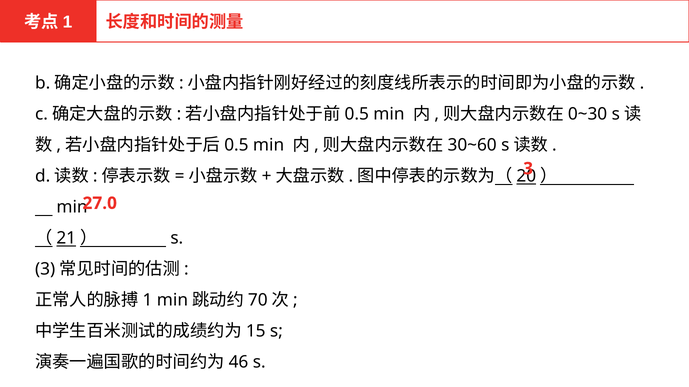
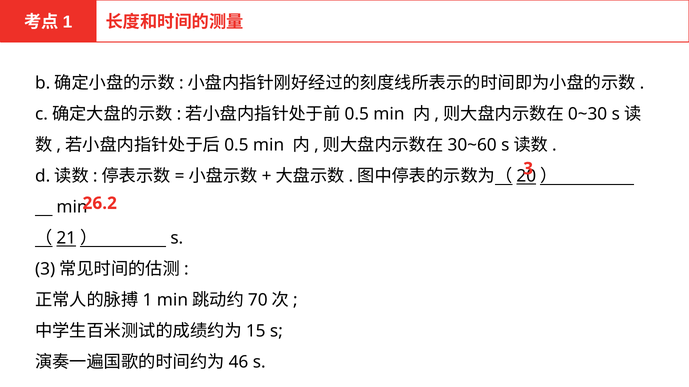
27.0: 27.0 -> 26.2
